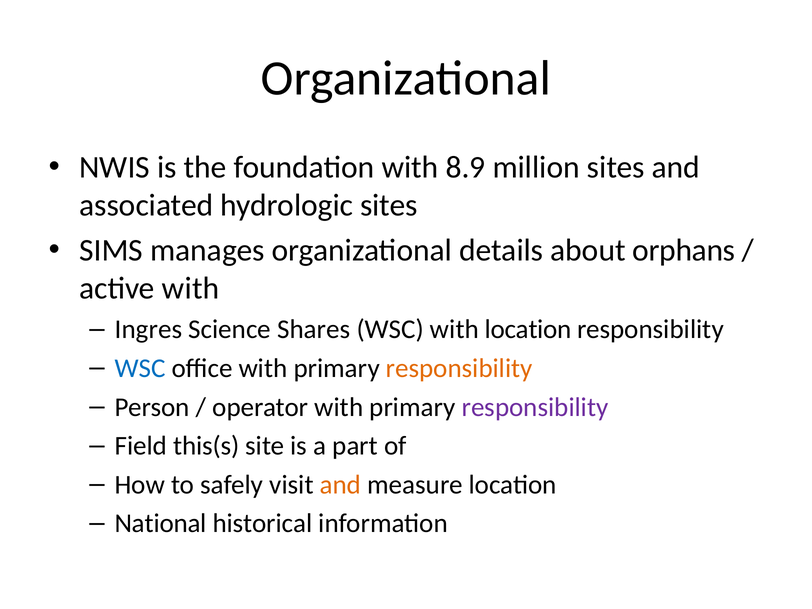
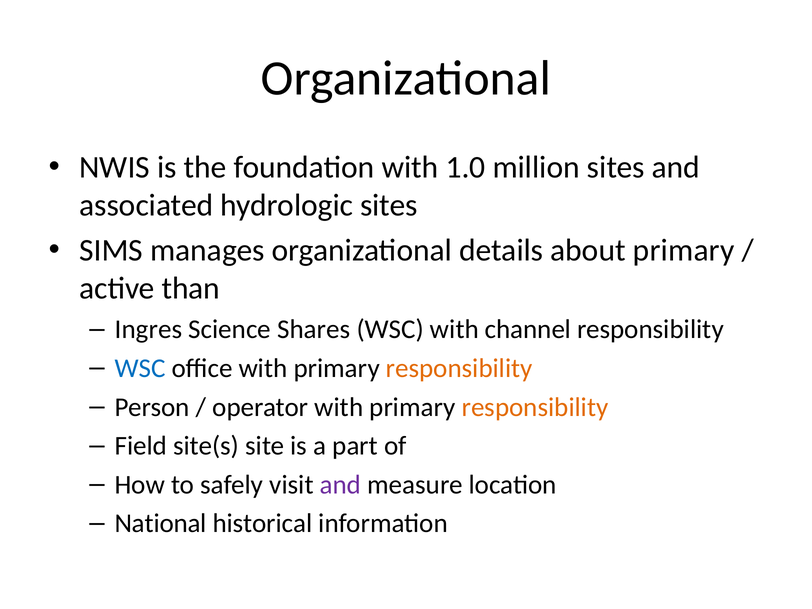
8.9: 8.9 -> 1.0
about orphans: orphans -> primary
active with: with -> than
with location: location -> channel
responsibility at (535, 407) colour: purple -> orange
this(s: this(s -> site(s
and at (340, 485) colour: orange -> purple
